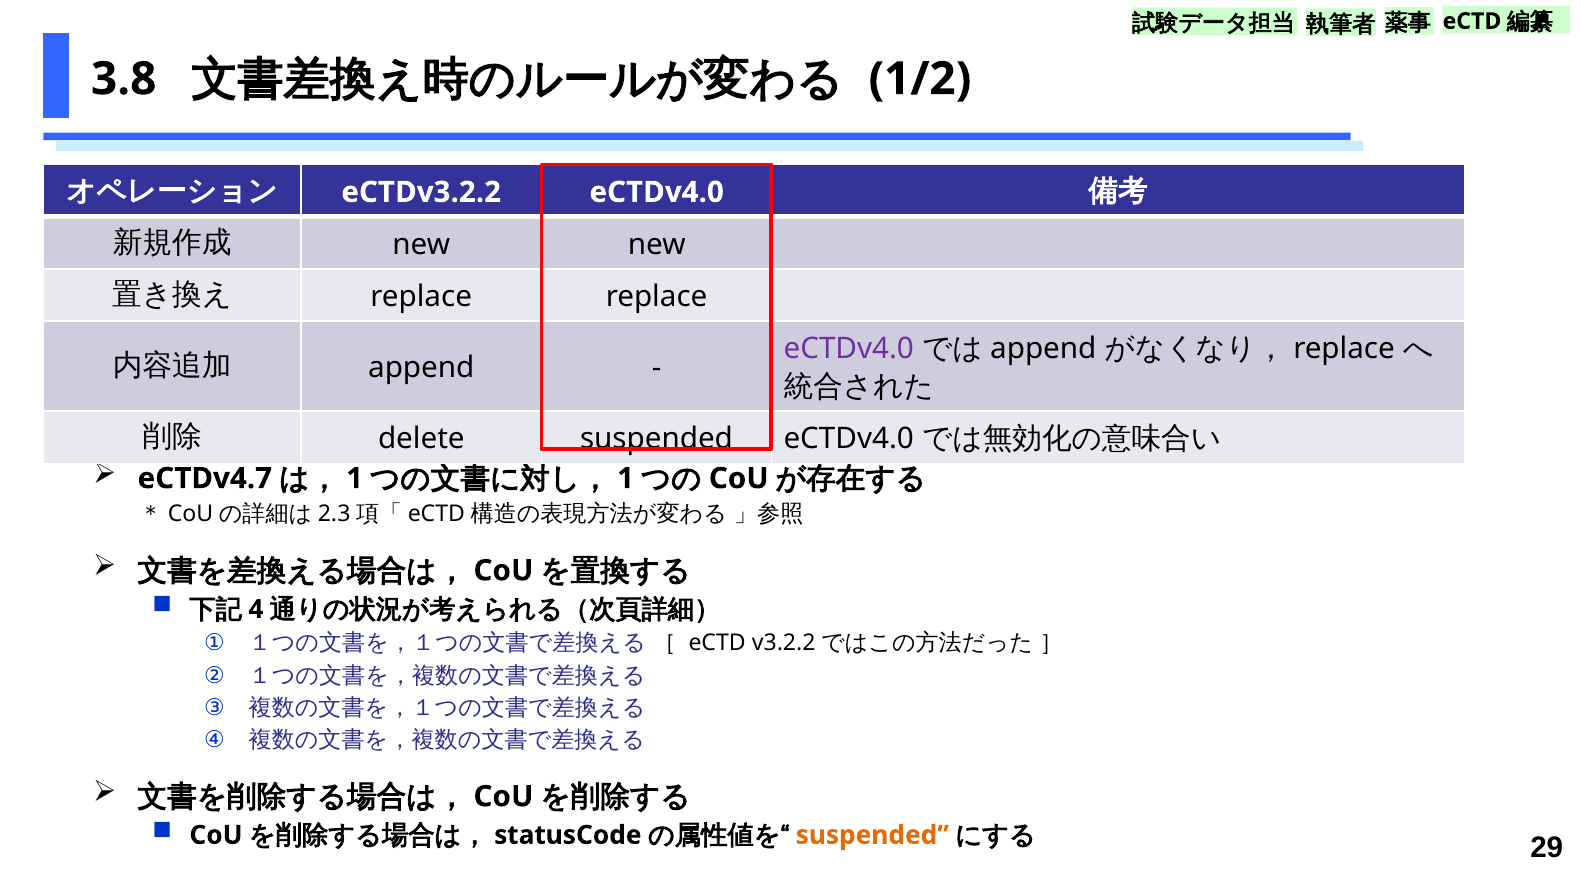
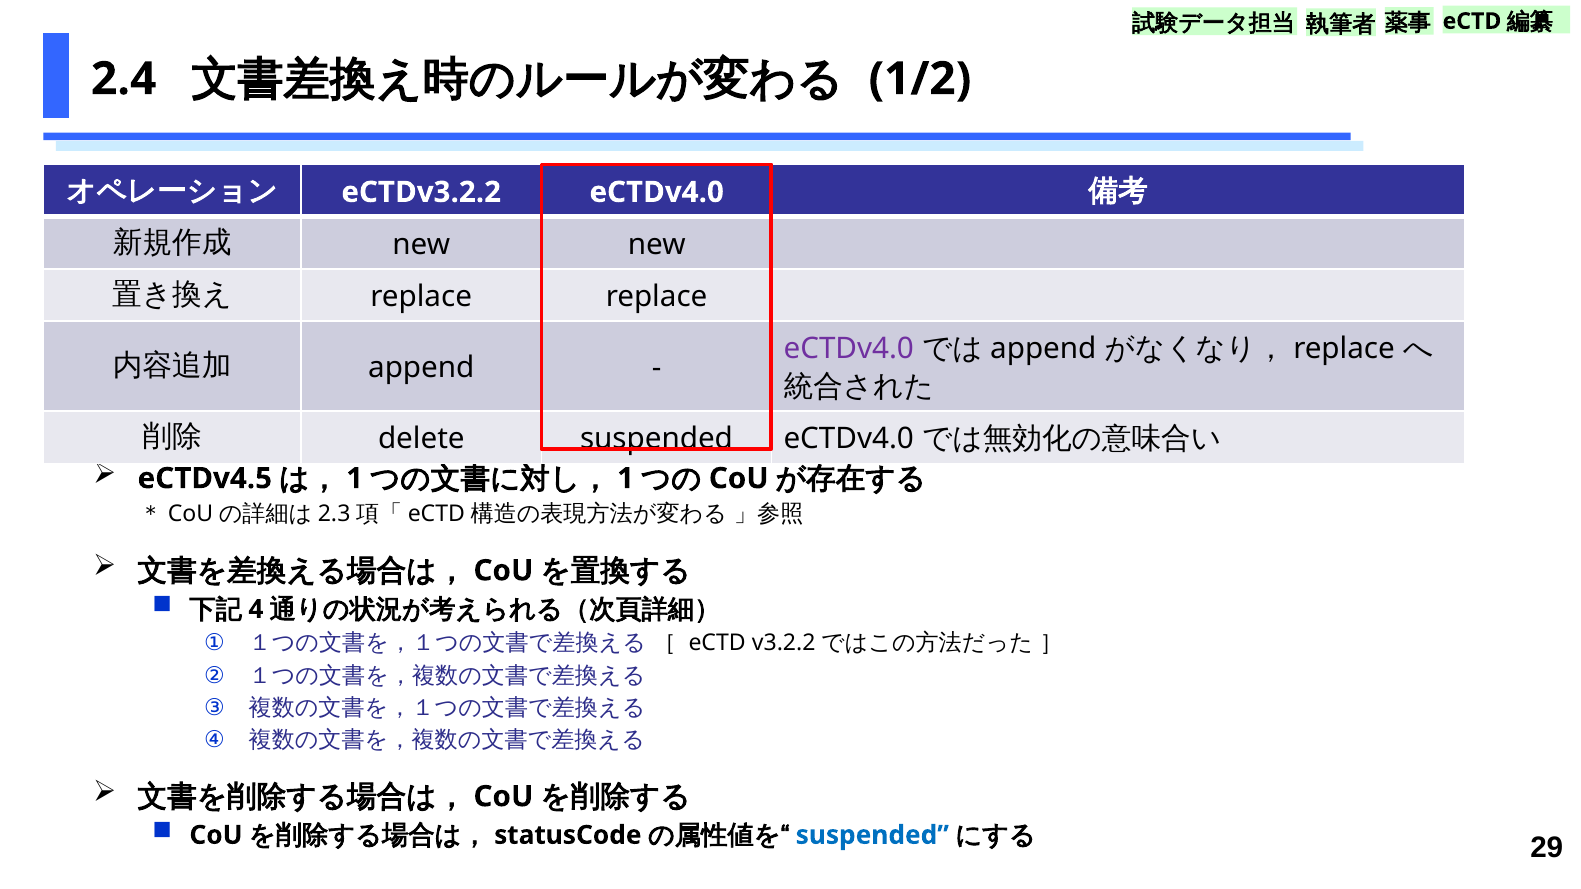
3.8: 3.8 -> 2.4
eCTDv4.7: eCTDv4.7 -> eCTDv4.5
suspended at (872, 835) colour: orange -> blue
